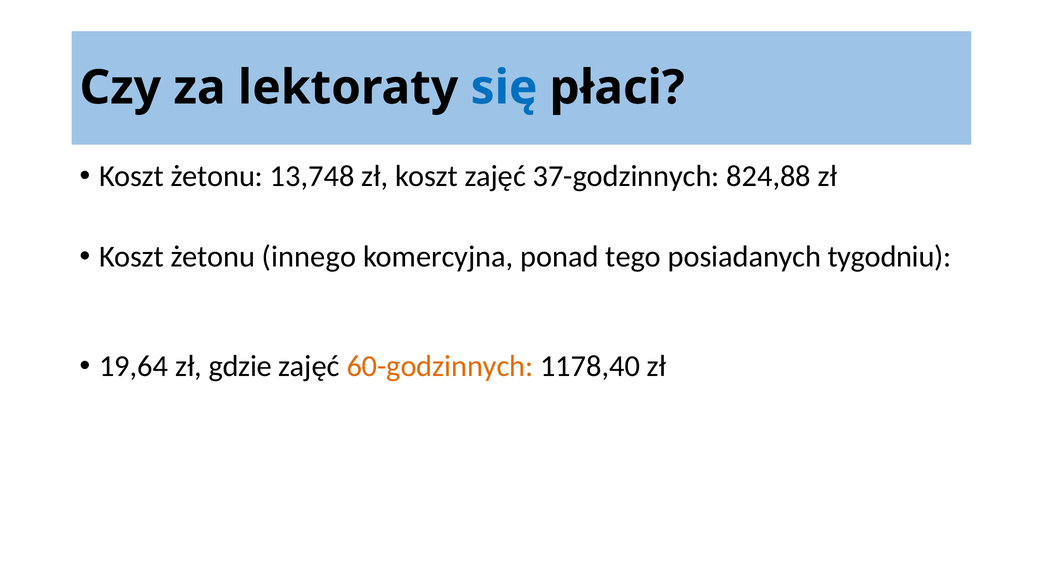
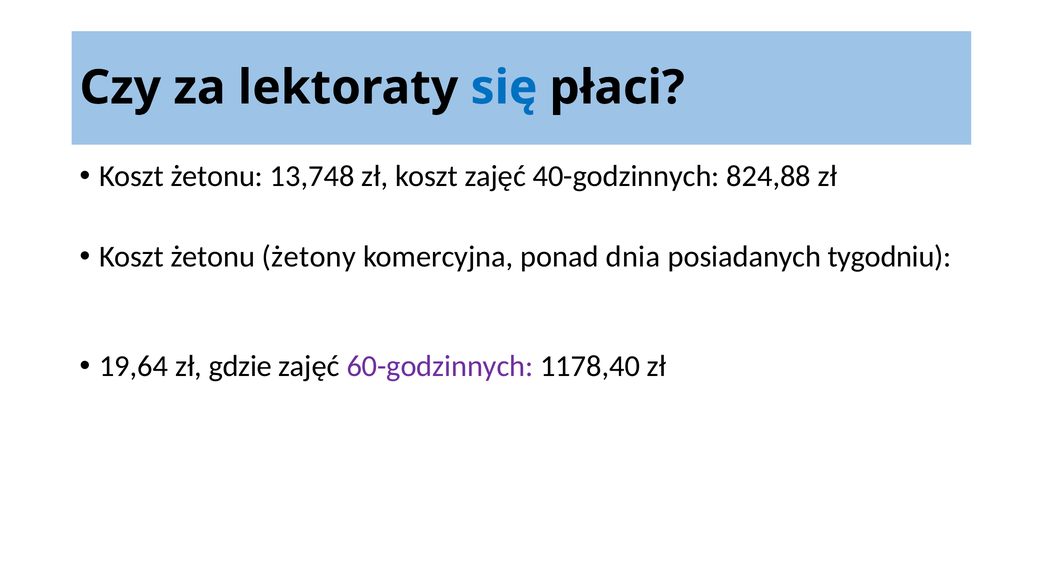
37-godzinnych: 37-godzinnych -> 40-godzinnych
innego: innego -> żetony
tego: tego -> dnia
60-godzinnych colour: orange -> purple
